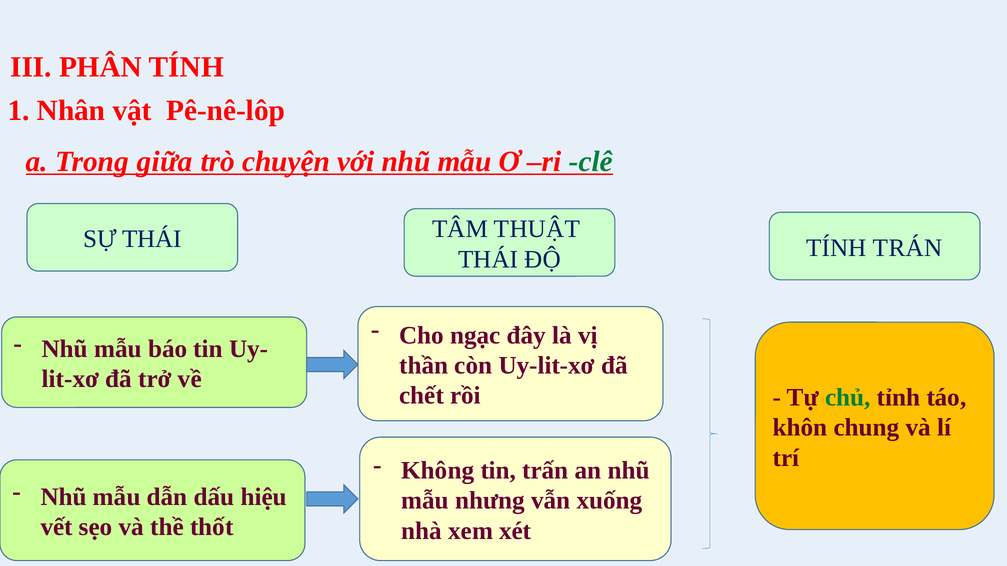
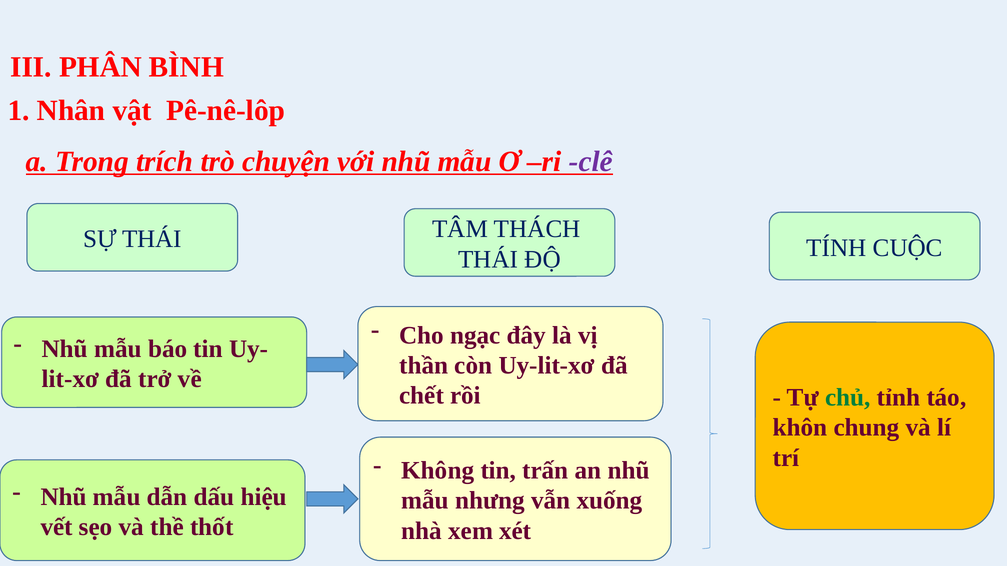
PHÂN TÍNH: TÍNH -> BÌNH
giữa: giữa -> trích
clê colour: green -> purple
THUẬT: THUẬT -> THÁCH
TRÁN: TRÁN -> CUỘC
